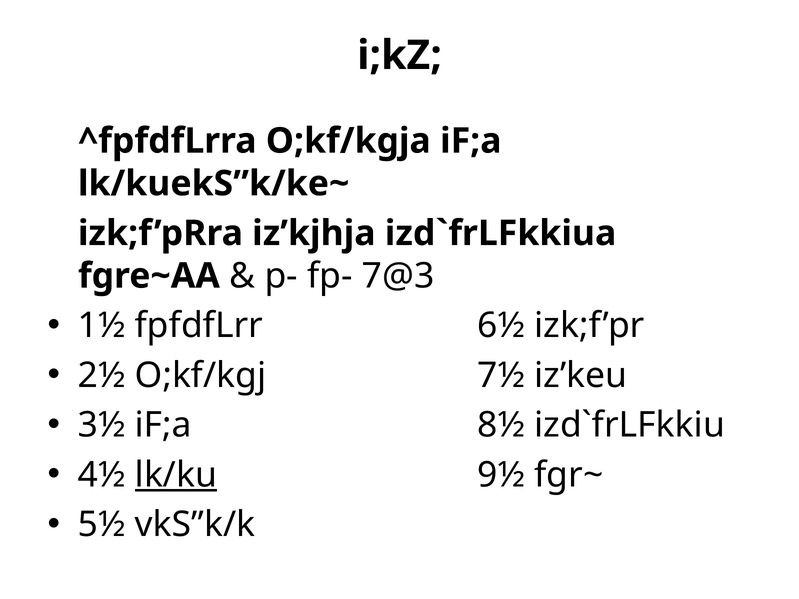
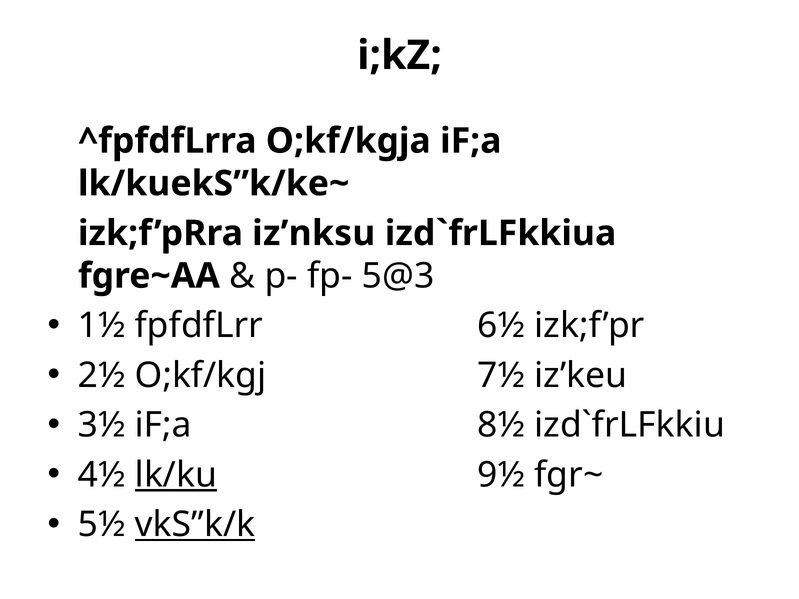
iz’kjhja: iz’kjhja -> iz’nksu
7@3: 7@3 -> 5@3
vkS”k/k underline: none -> present
